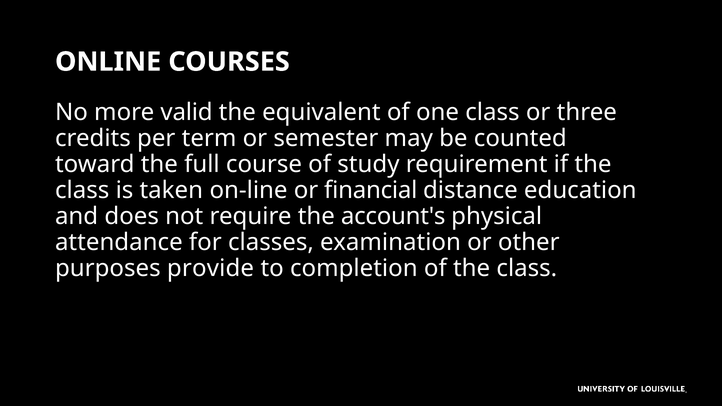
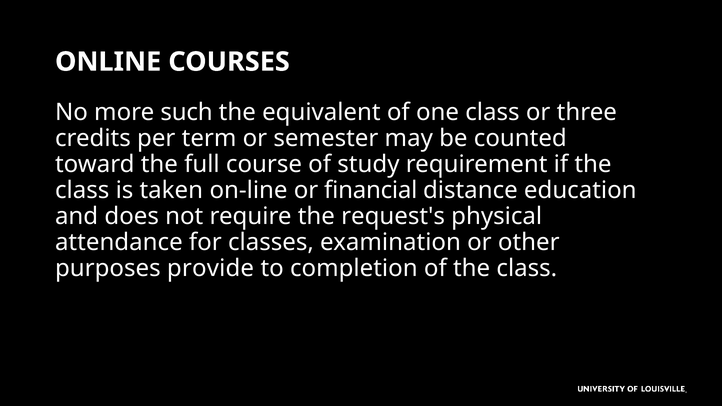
valid: valid -> such
account's: account's -> request's
